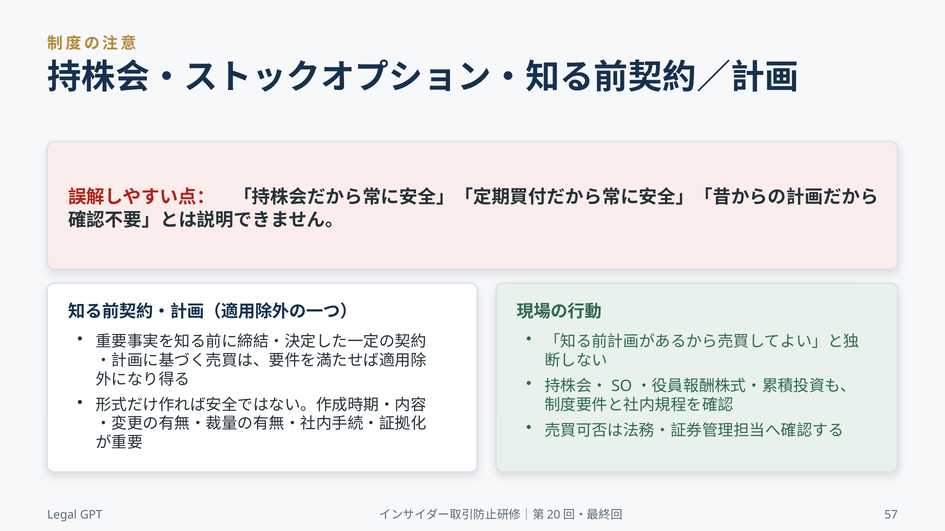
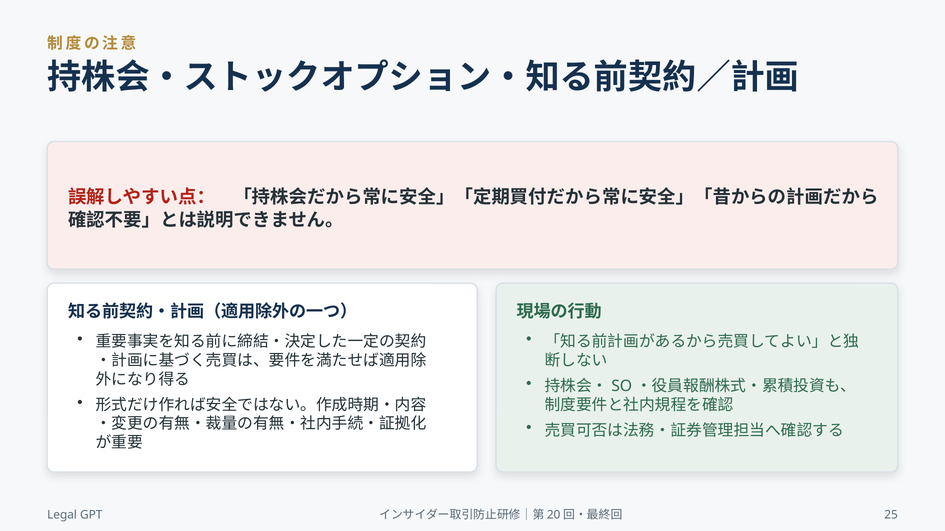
57: 57 -> 25
